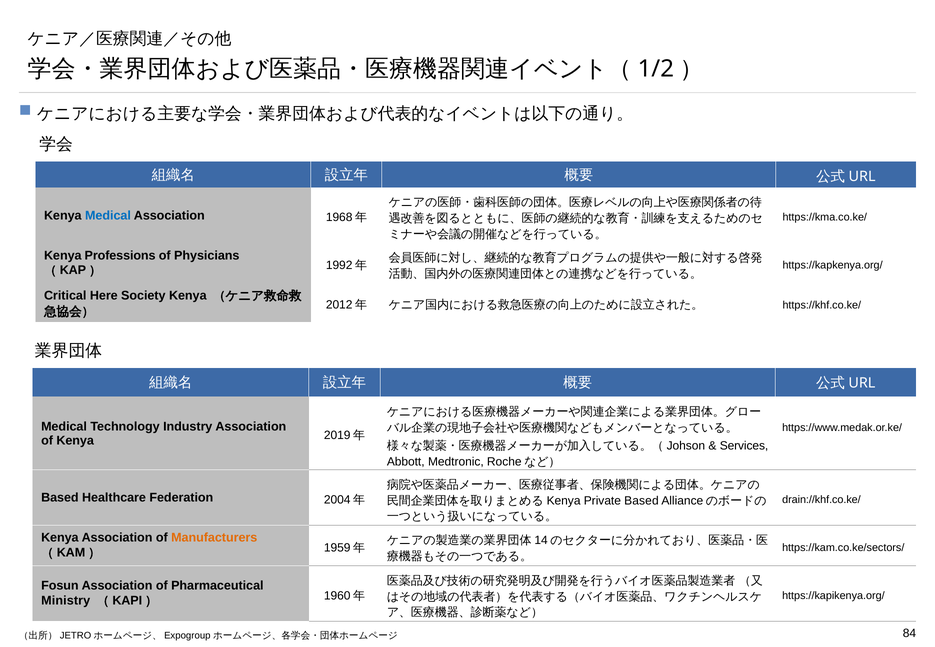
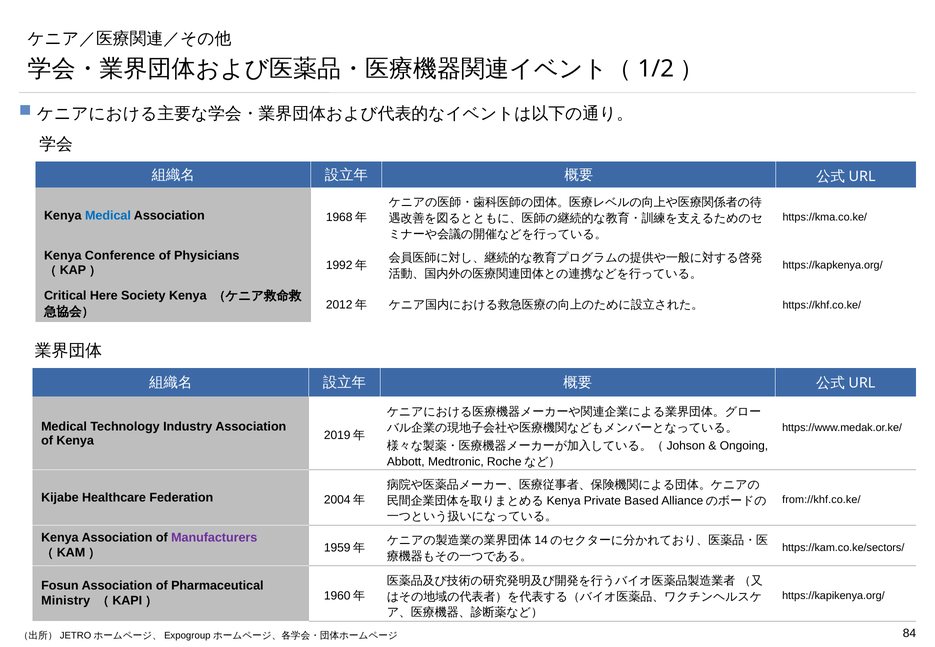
Professions: Professions -> Conference
Services: Services -> Ongoing
Based at (60, 498): Based -> Kijabe
drain://khf.co.ke/: drain://khf.co.ke/ -> from://khf.co.ke/
Manufacturers colour: orange -> purple
